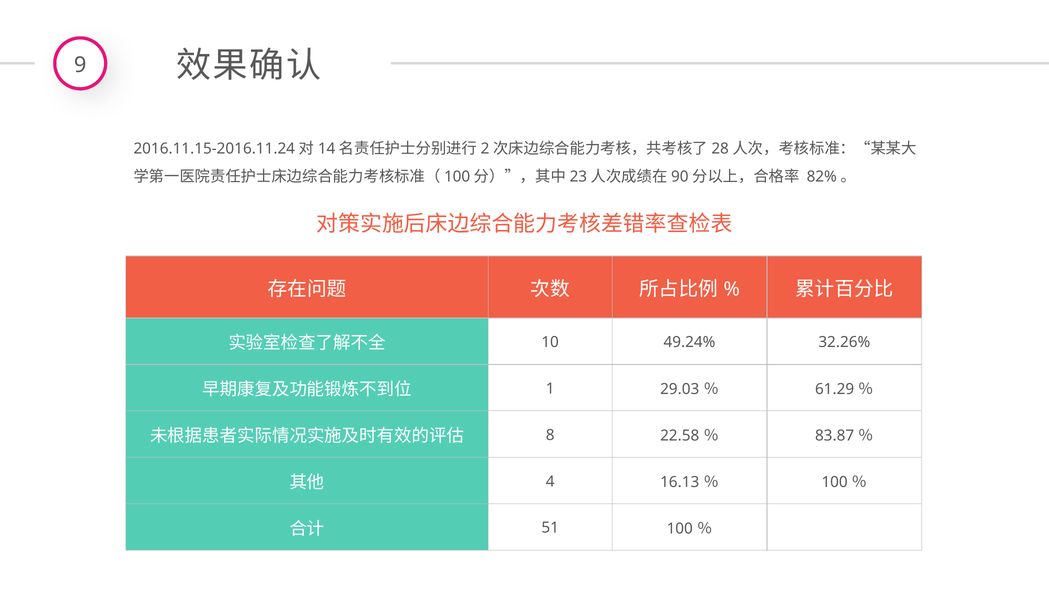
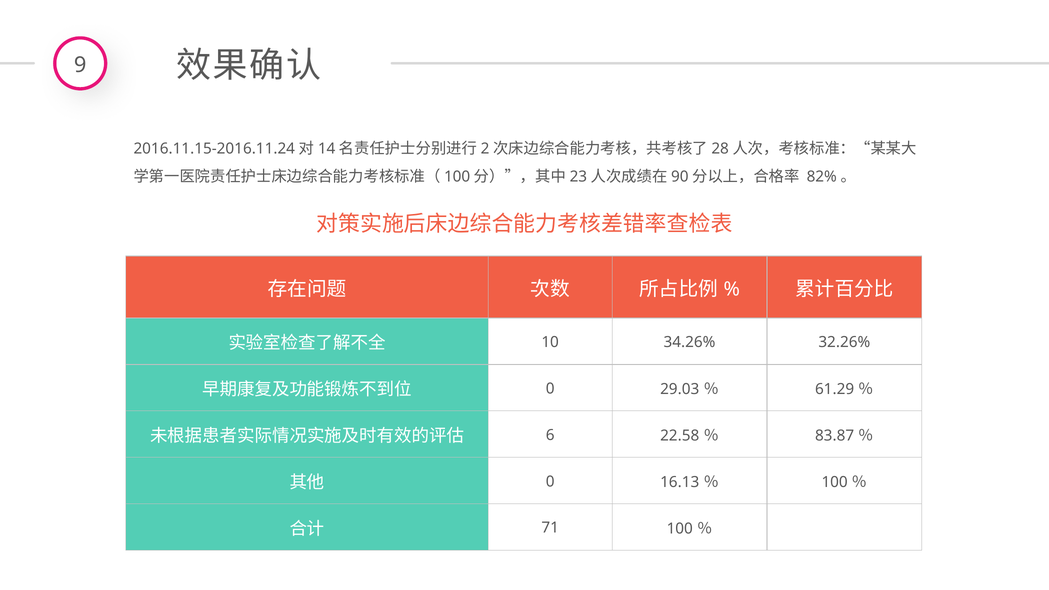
49.24%: 49.24% -> 34.26%
1 at (550, 389): 1 -> 0
8: 8 -> 6
4 at (550, 482): 4 -> 0
51: 51 -> 71
